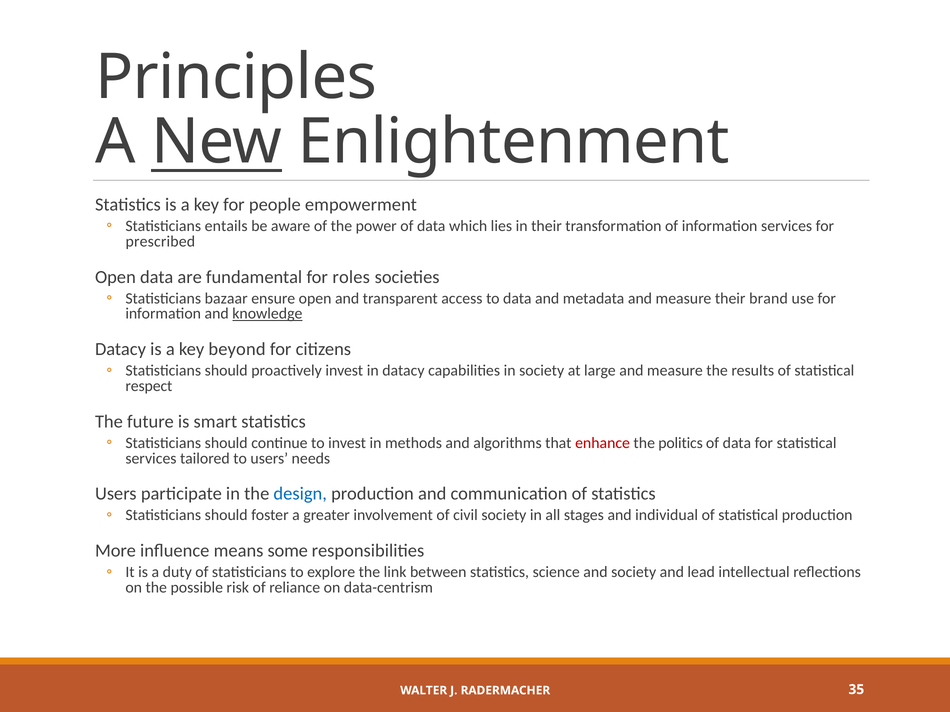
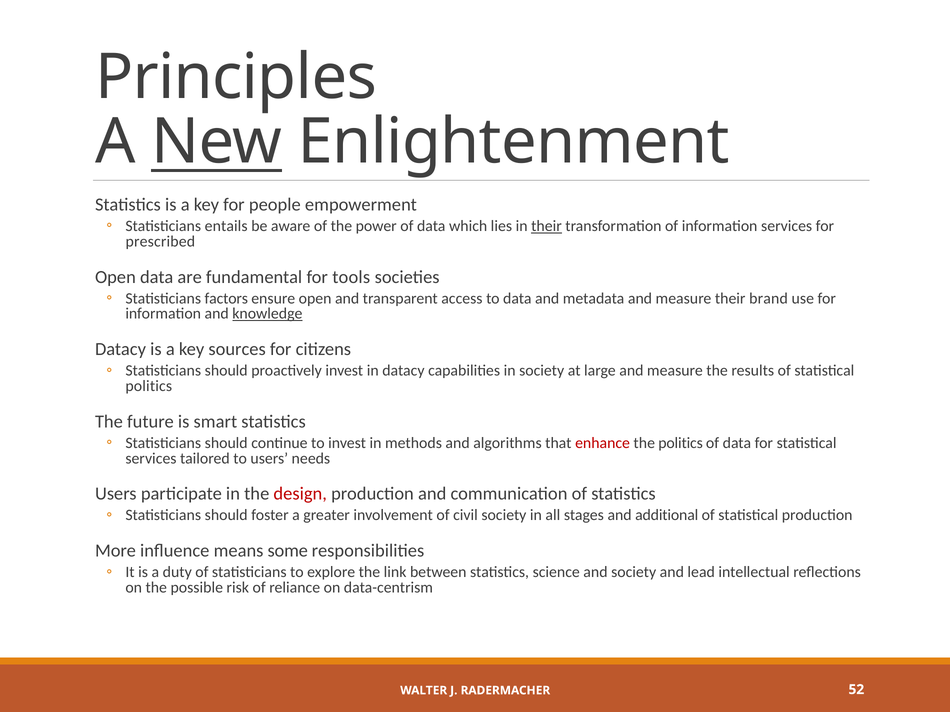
their at (546, 226) underline: none -> present
roles: roles -> tools
bazaar: bazaar -> factors
beyond: beyond -> sources
respect at (149, 386): respect -> politics
design colour: blue -> red
individual: individual -> additional
35: 35 -> 52
